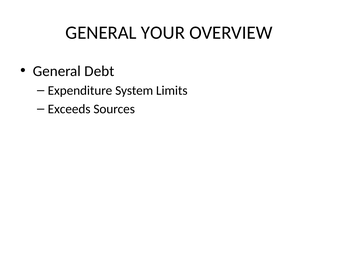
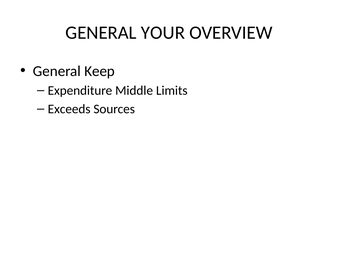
Debt: Debt -> Keep
System: System -> Middle
